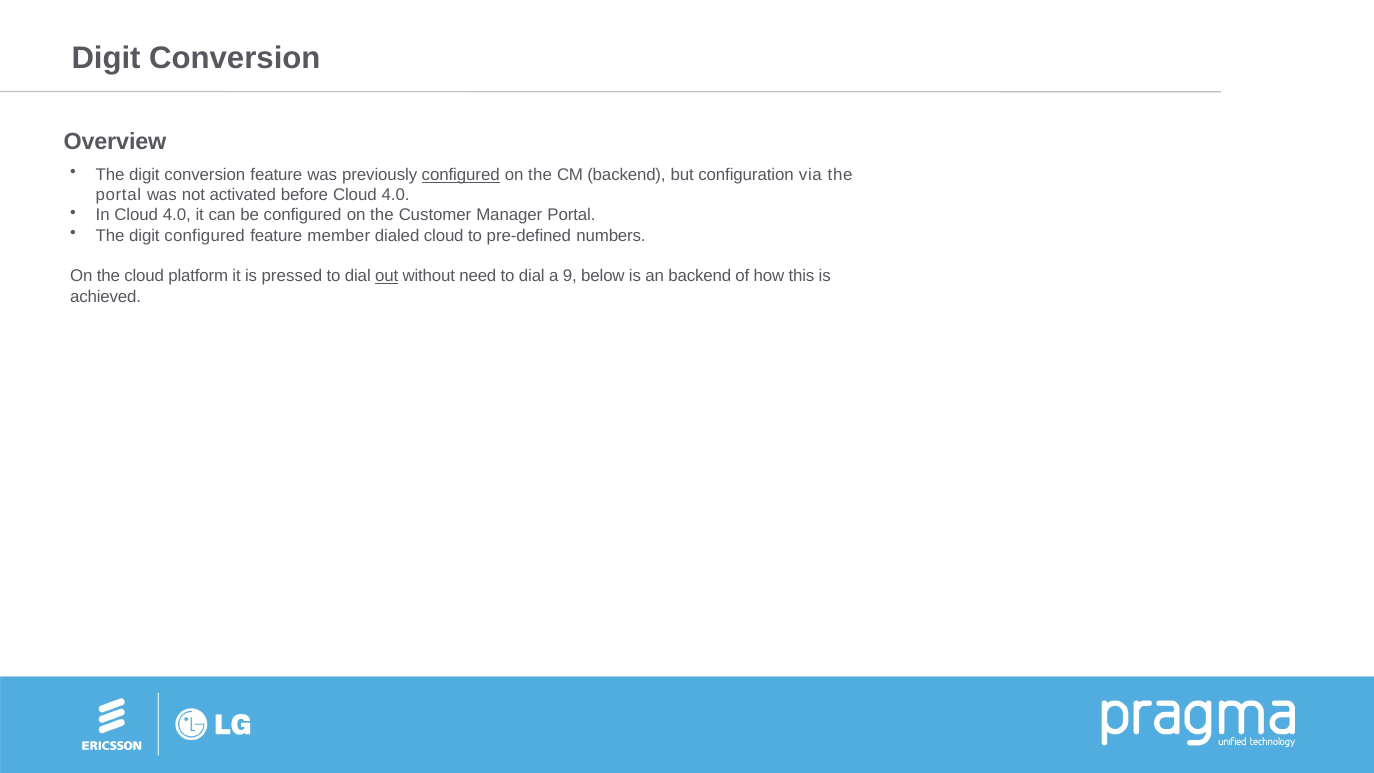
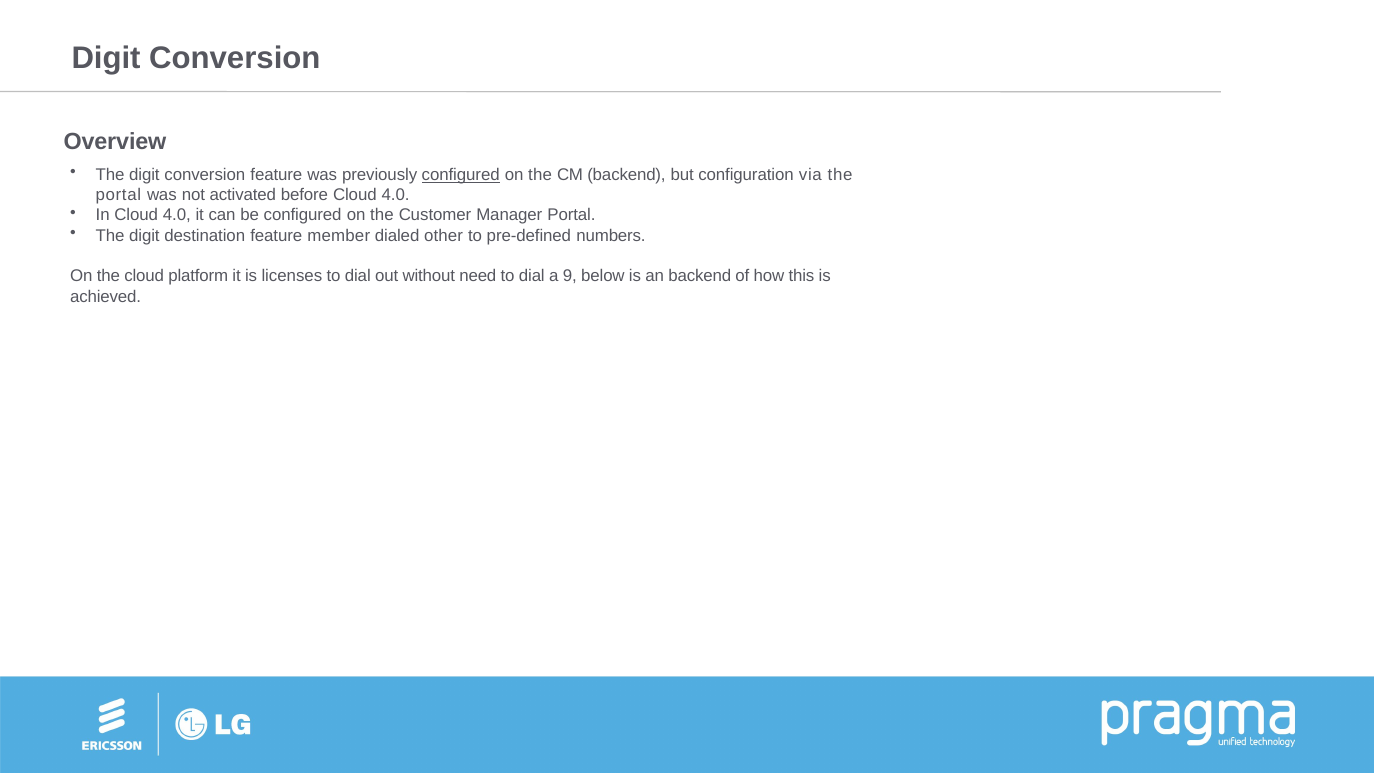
digit configured: configured -> destination
dialed cloud: cloud -> other
pressed: pressed -> licenses
out underline: present -> none
